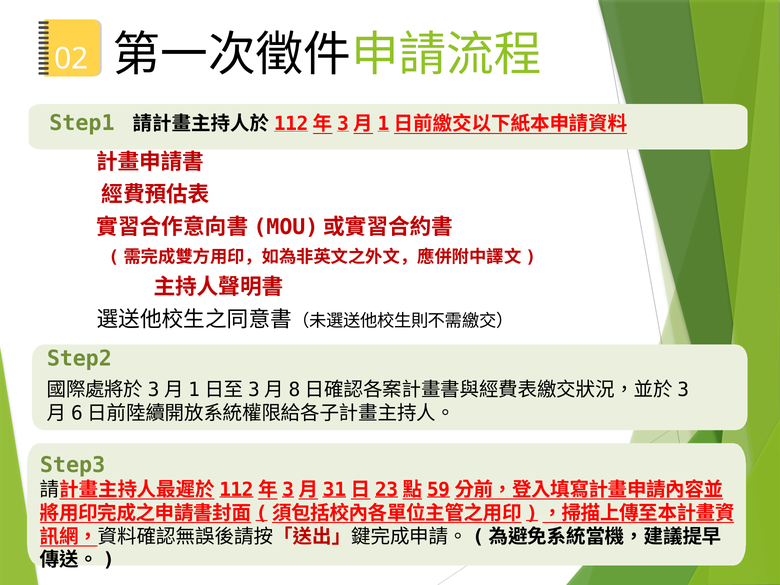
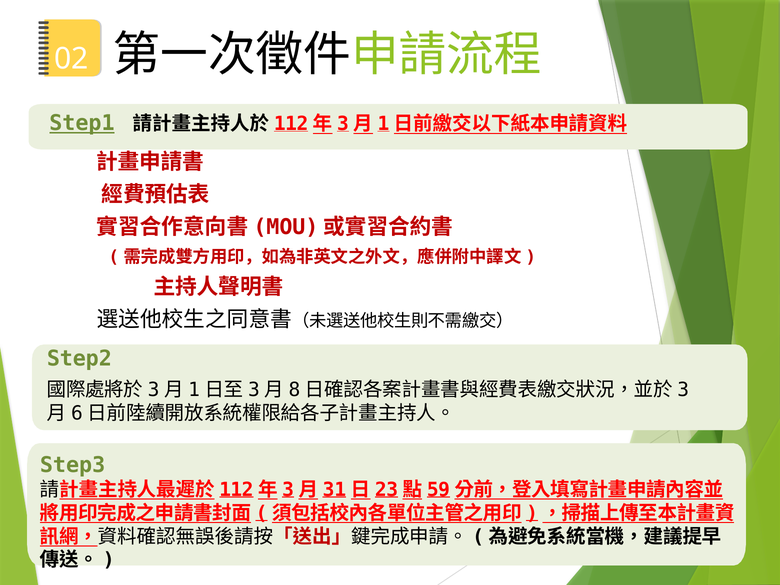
Step1 underline: none -> present
